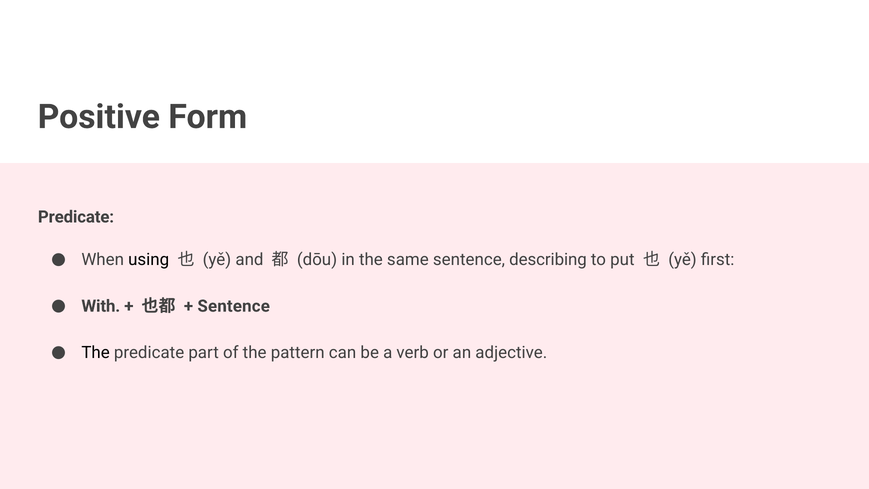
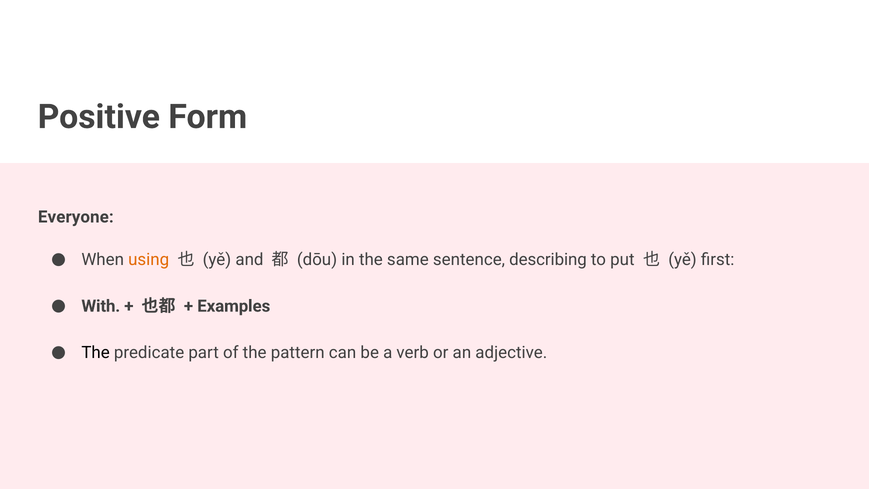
Predicate at (76, 217): Predicate -> Everyone
using colour: black -> orange
Sentence at (234, 306): Sentence -> Examples
